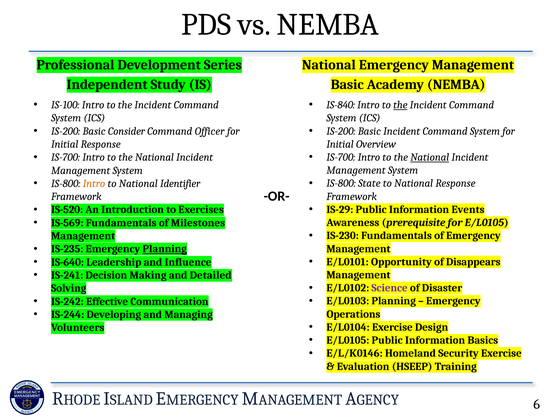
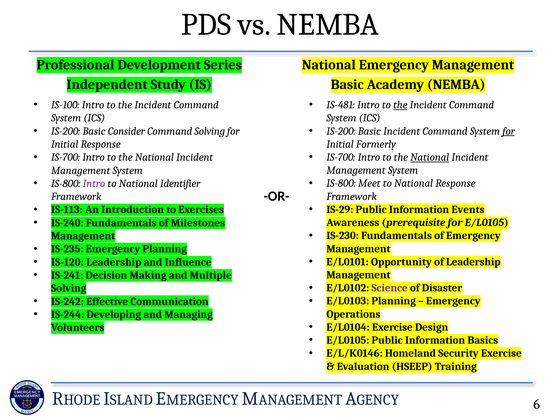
IS-840: IS-840 -> IS-481
for at (509, 131) underline: none -> present
Command Officer: Officer -> Solving
Overview: Overview -> Formerly
State: State -> Meet
Intro at (94, 184) colour: orange -> purple
IS-520: IS-520 -> IS-113
IS-569: IS-569 -> IS-240
Planning at (165, 249) underline: present -> none
of Disappears: Disappears -> Leadership
IS-640: IS-640 -> IS-120
Detailed: Detailed -> Multiple
